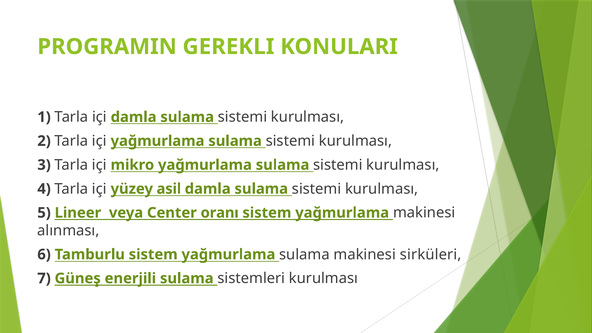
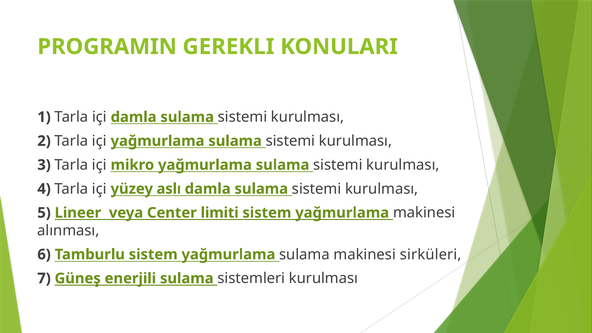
asil: asil -> aslı
oranı: oranı -> limiti
